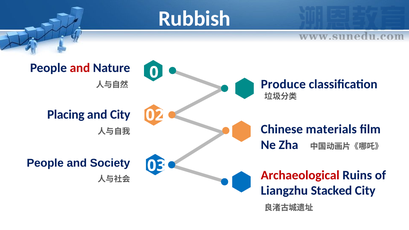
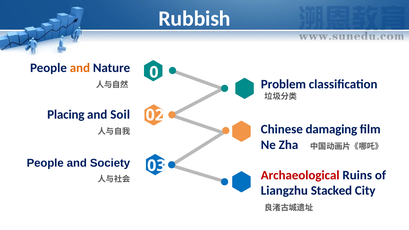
and at (80, 68) colour: red -> orange
Produce: Produce -> Problem
and City: City -> Soil
materials: materials -> damaging
